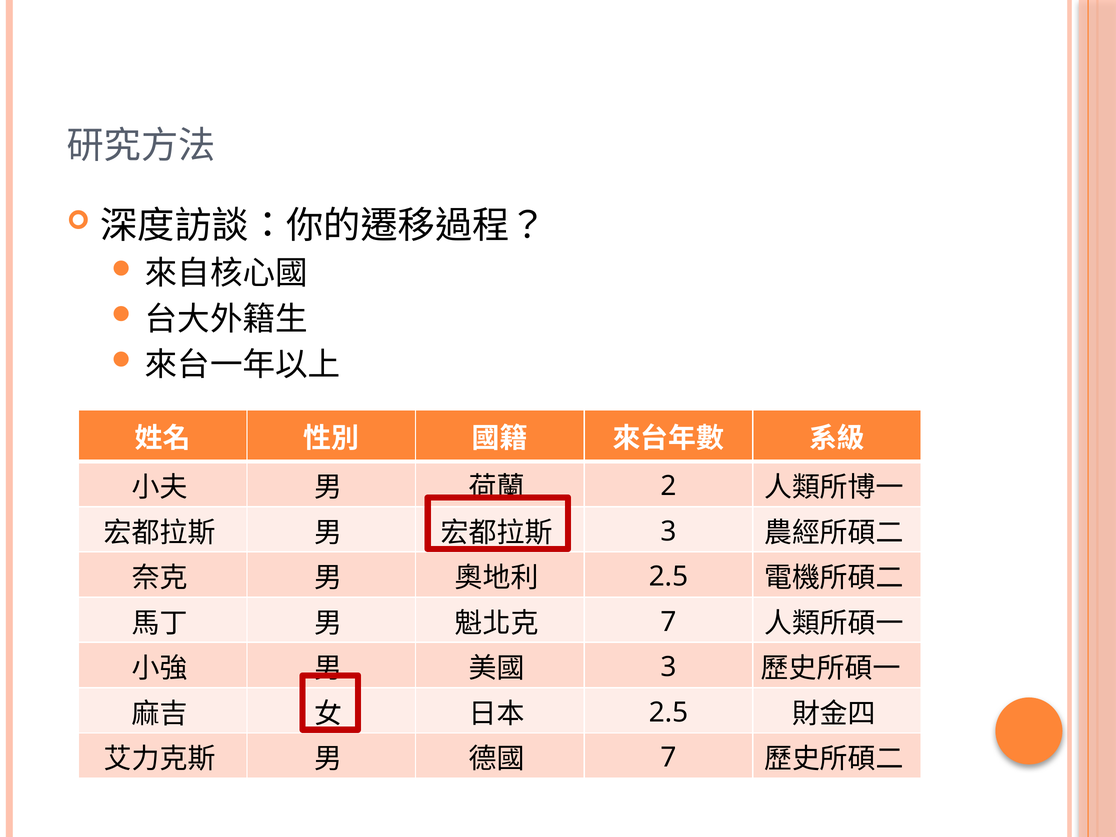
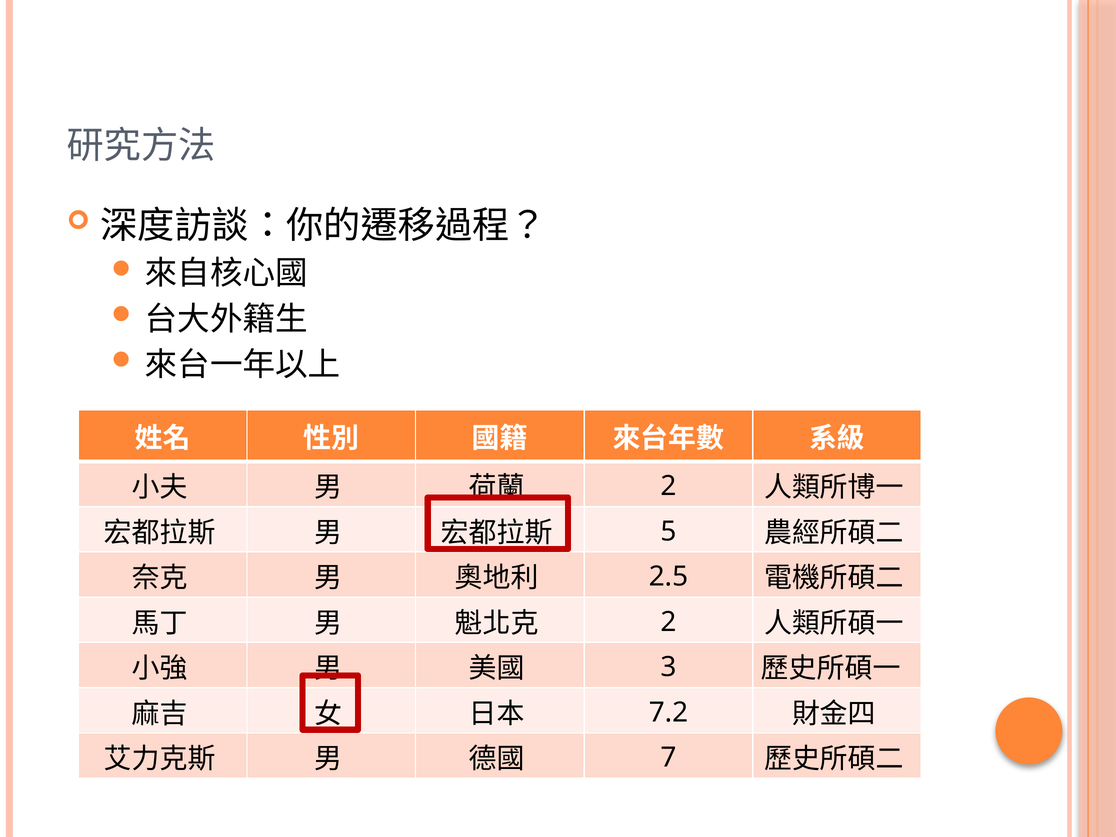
3 at (668, 531): 3 -> 5
7 at (668, 622): 7 -> 2
2.5 at (668, 712): 2.5 -> 7.2
